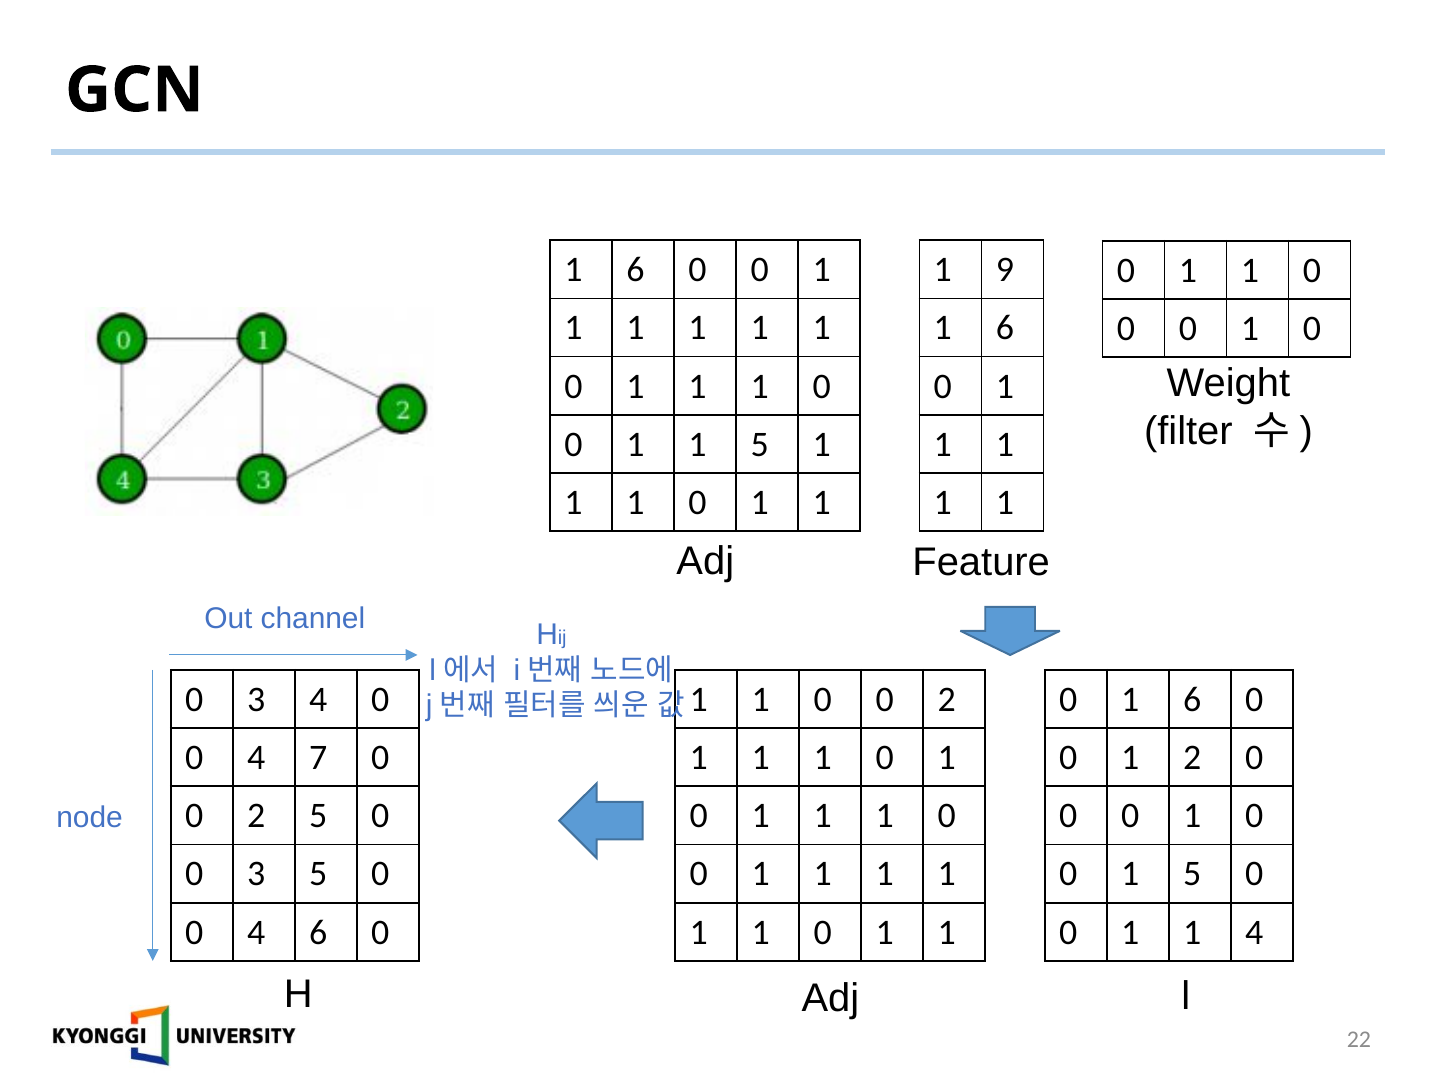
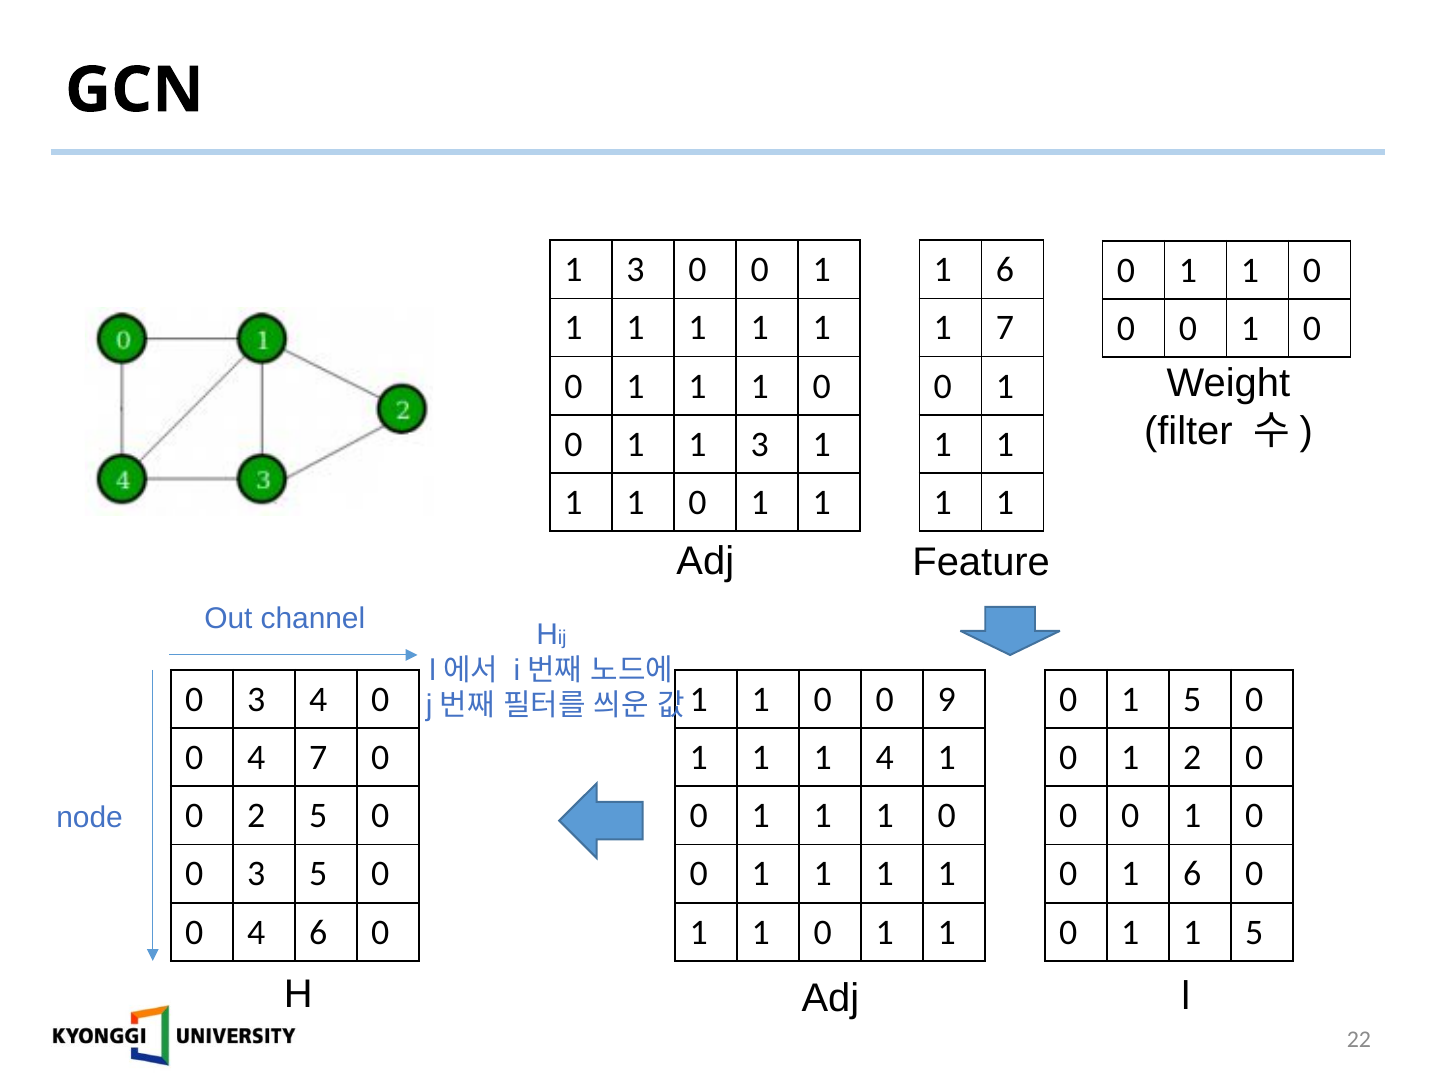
6 at (636, 270): 6 -> 3
9 at (1005, 270): 9 -> 6
6 at (1005, 328): 6 -> 7
1 1 5: 5 -> 3
1 0 0 2: 2 -> 9
0 1 6: 6 -> 5
0 at (885, 758): 0 -> 4
0 1 5: 5 -> 6
1 1 4: 4 -> 5
